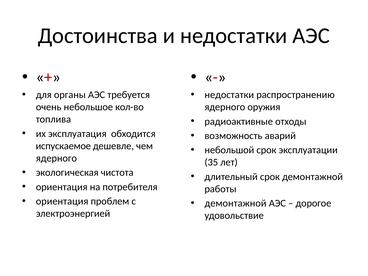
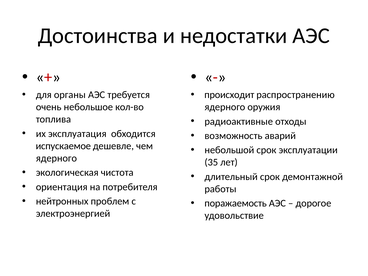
недостатки at (229, 95): недостатки -> происходит
ориентация at (62, 201): ориентация -> нейтронных
демонтажной at (236, 203): демонтажной -> поражаемость
